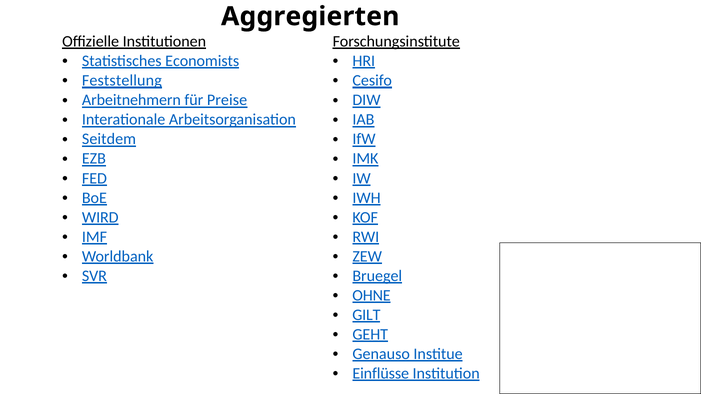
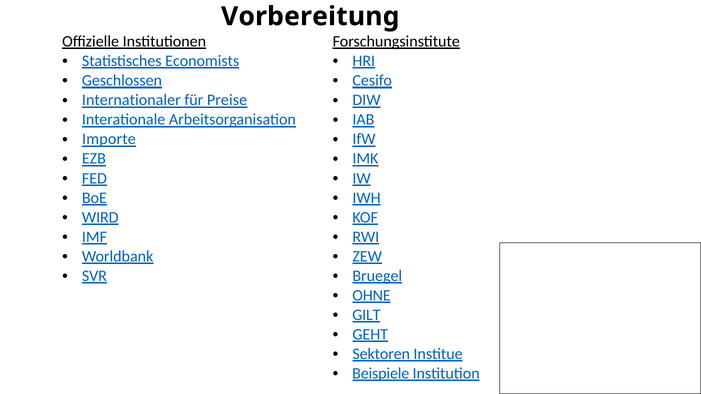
Aggregierten: Aggregierten -> Vorbereitung
Feststellung: Feststellung -> Geschlossen
Arbeitnehmern: Arbeitnehmern -> Internationaler
Seitdem: Seitdem -> Importe
Genauso: Genauso -> Sektoren
Einflüsse: Einflüsse -> Beispiele
